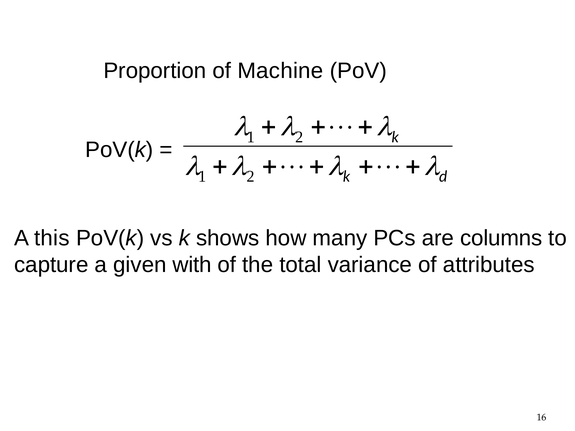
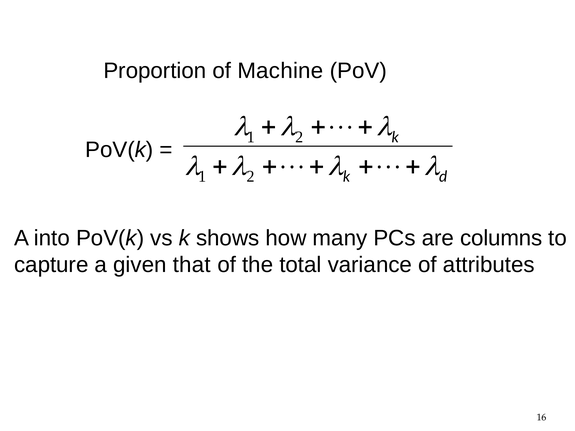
this: this -> into
with: with -> that
